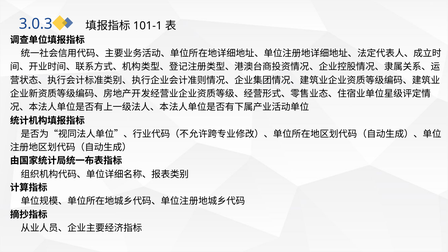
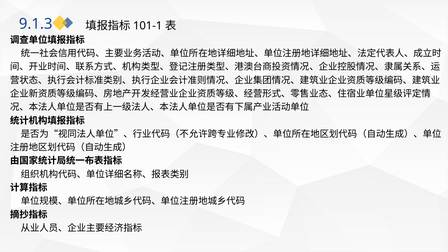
3.0.3: 3.0.3 -> 9.1.3
